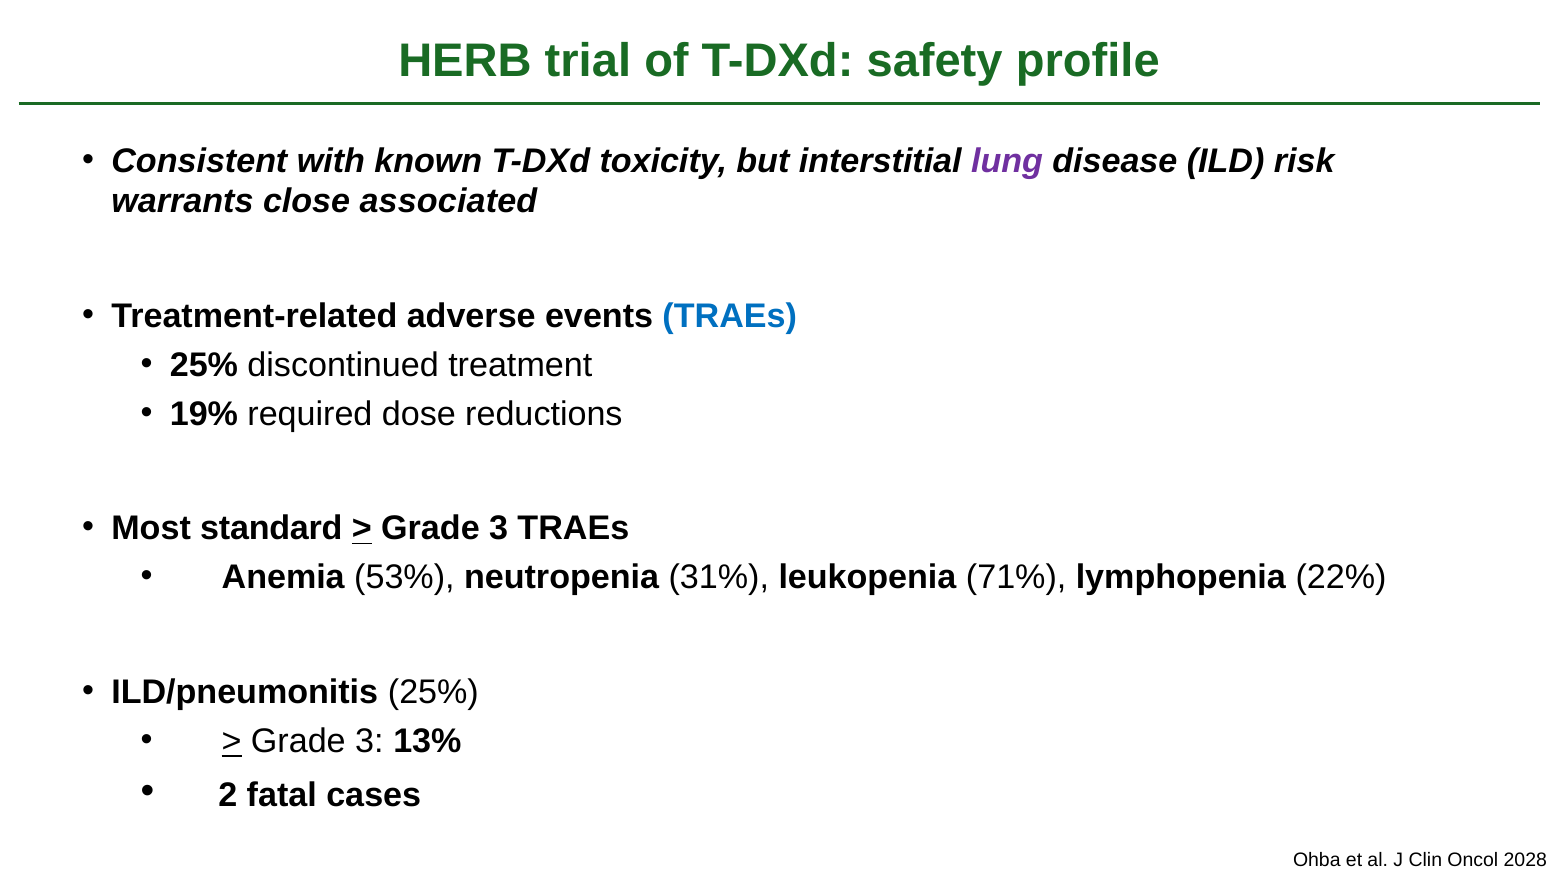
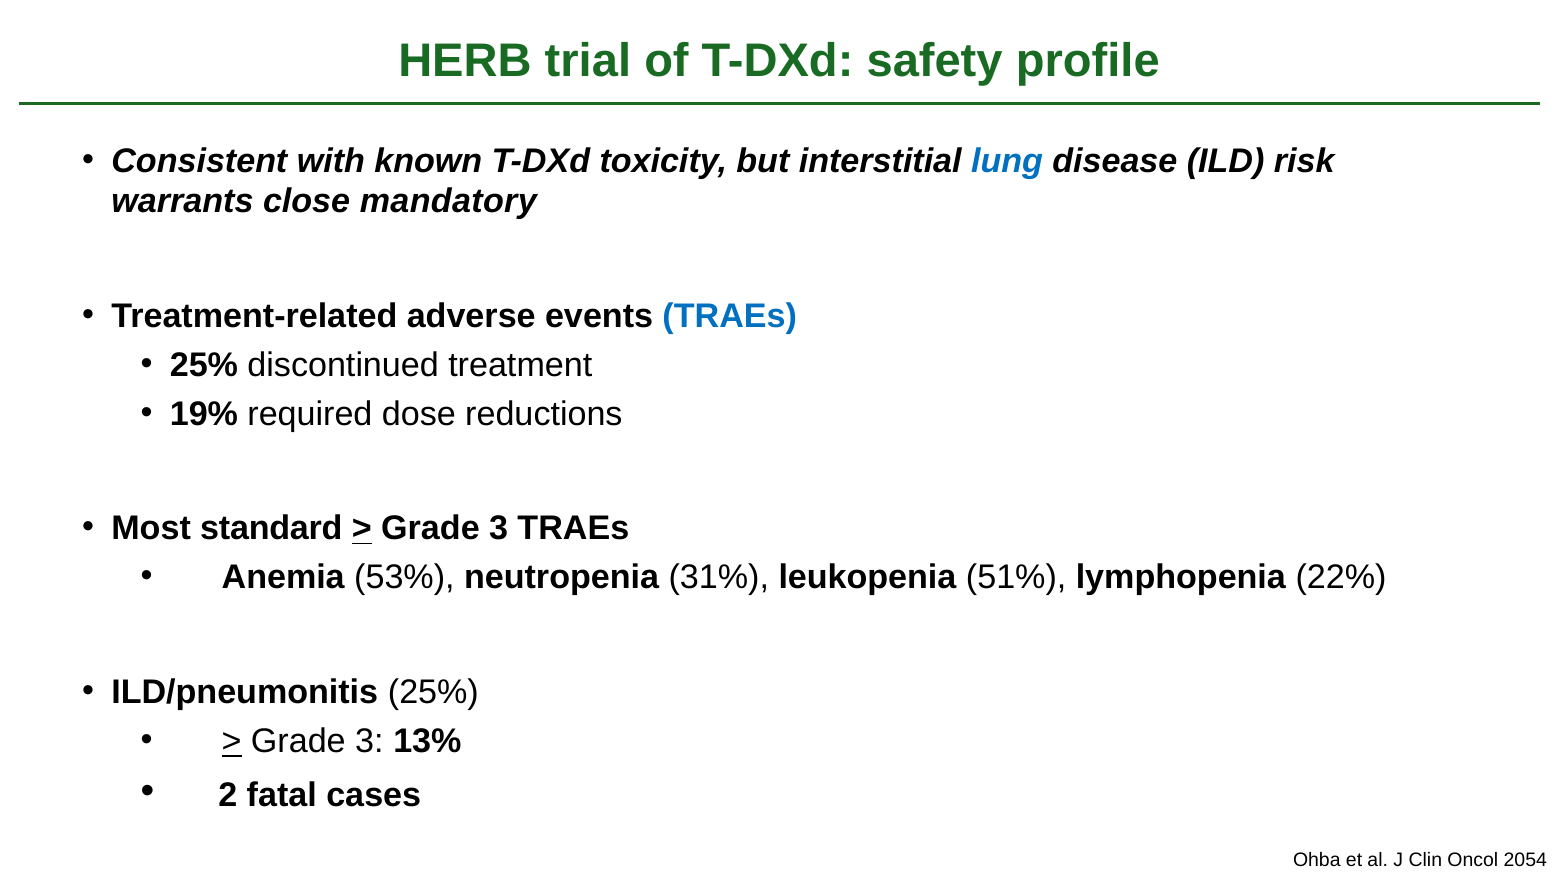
lung colour: purple -> blue
associated: associated -> mandatory
71%: 71% -> 51%
2028: 2028 -> 2054
